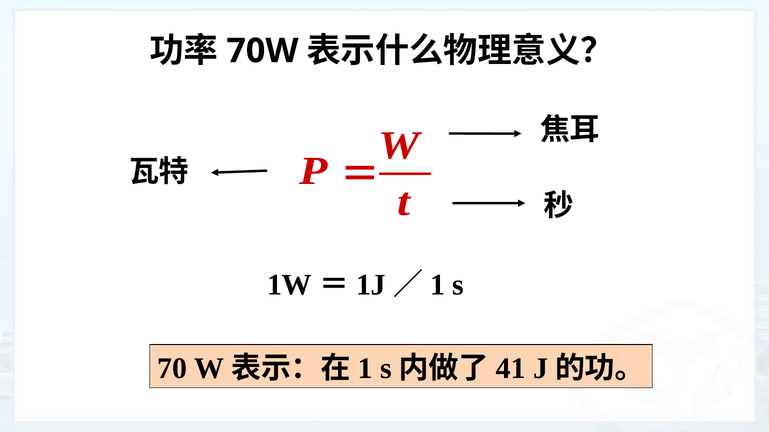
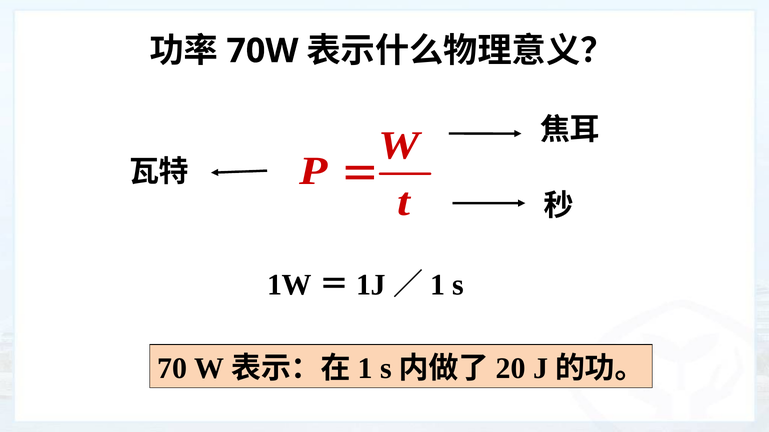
41: 41 -> 20
